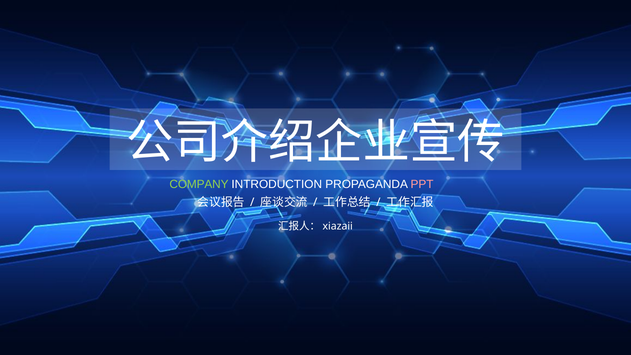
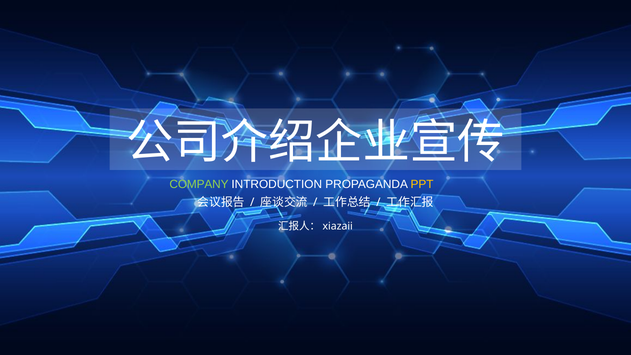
PPT colour: pink -> yellow
